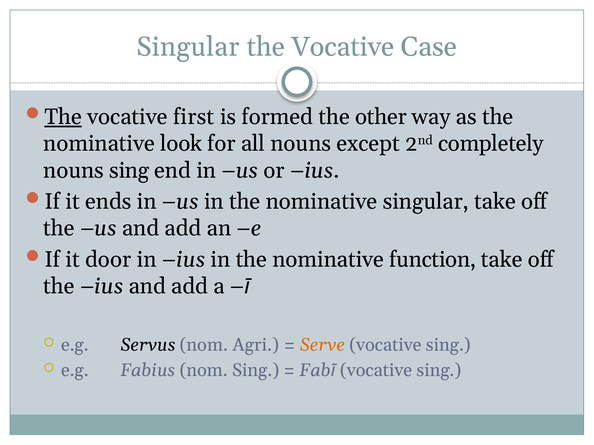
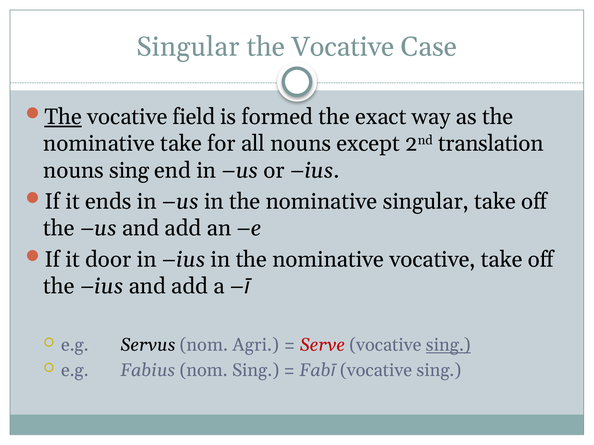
first: first -> field
other: other -> exact
nominative look: look -> take
completely: completely -> translation
nominative function: function -> vocative
Serve colour: orange -> red
sing at (448, 345) underline: none -> present
